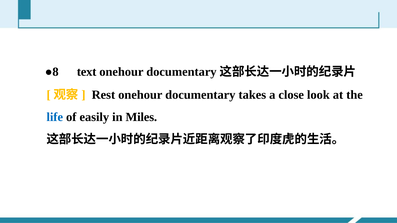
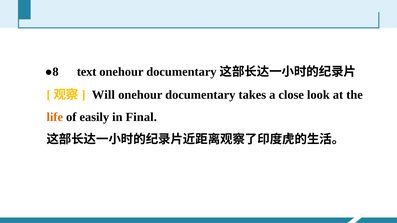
Rest: Rest -> Will
life colour: blue -> orange
Miles: Miles -> Final
